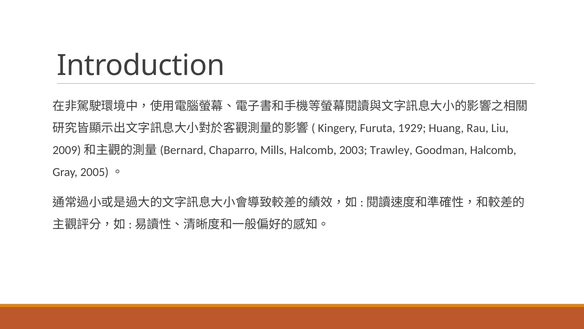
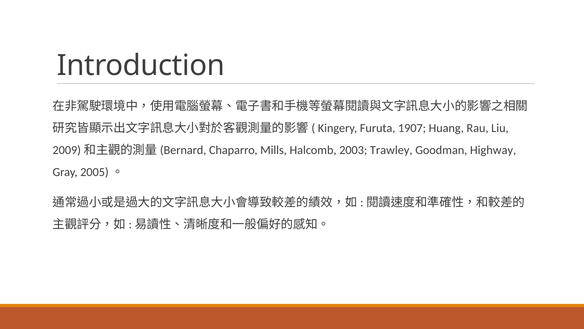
1929: 1929 -> 1907
Goodman Halcomb: Halcomb -> Highway
